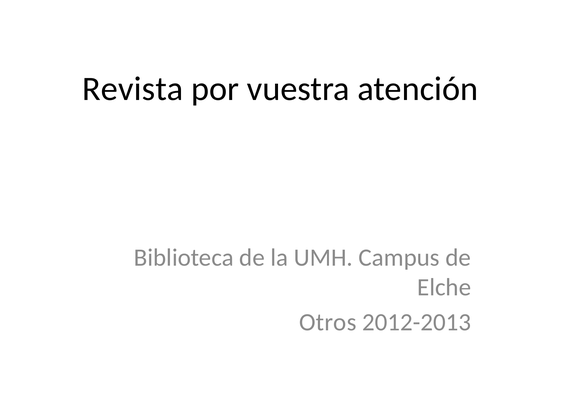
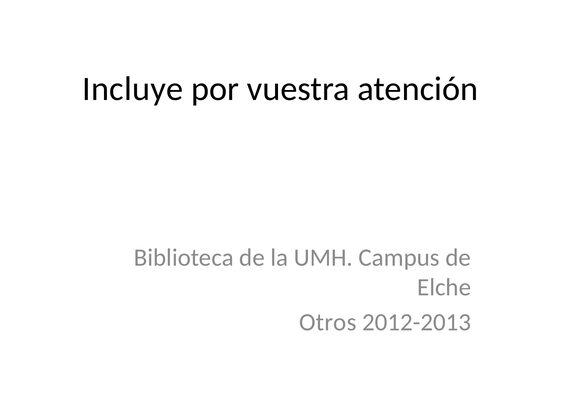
Revista: Revista -> Incluye
